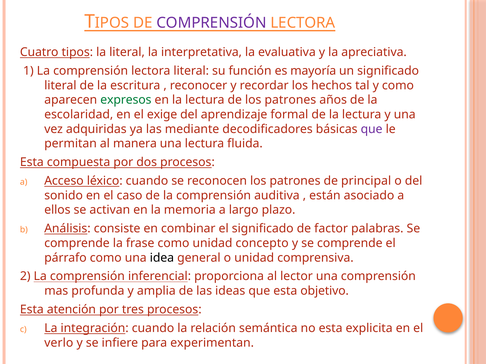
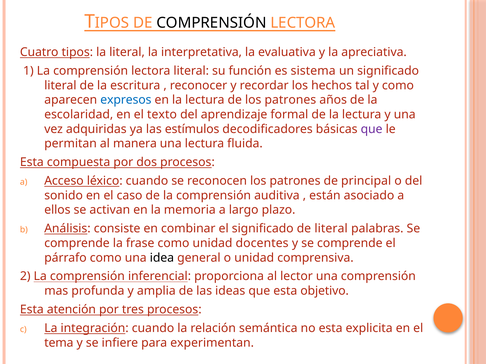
COMPRENSIÓN at (211, 23) colour: purple -> black
mayoría: mayoría -> sistema
expresos colour: green -> blue
exige: exige -> texto
mediante: mediante -> estímulos
de factor: factor -> literal
concepto: concepto -> docentes
verlo: verlo -> tema
